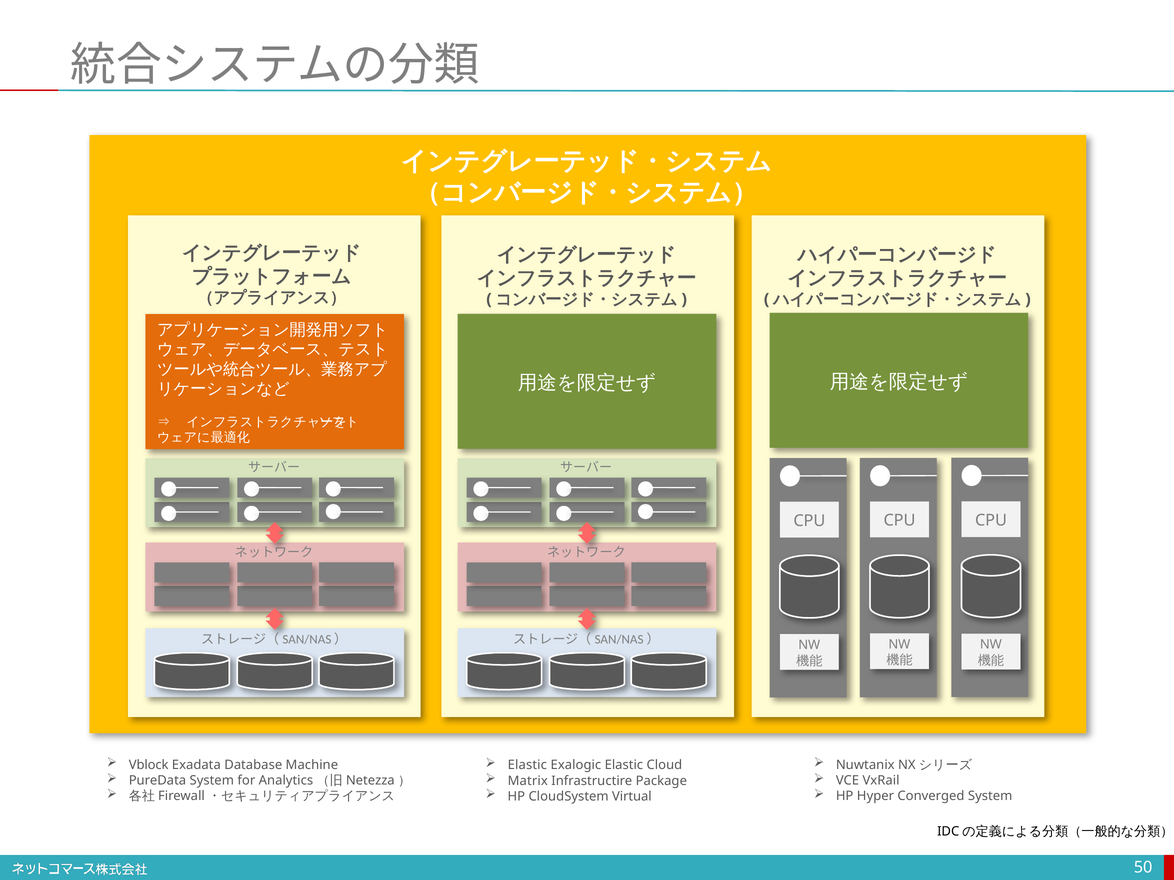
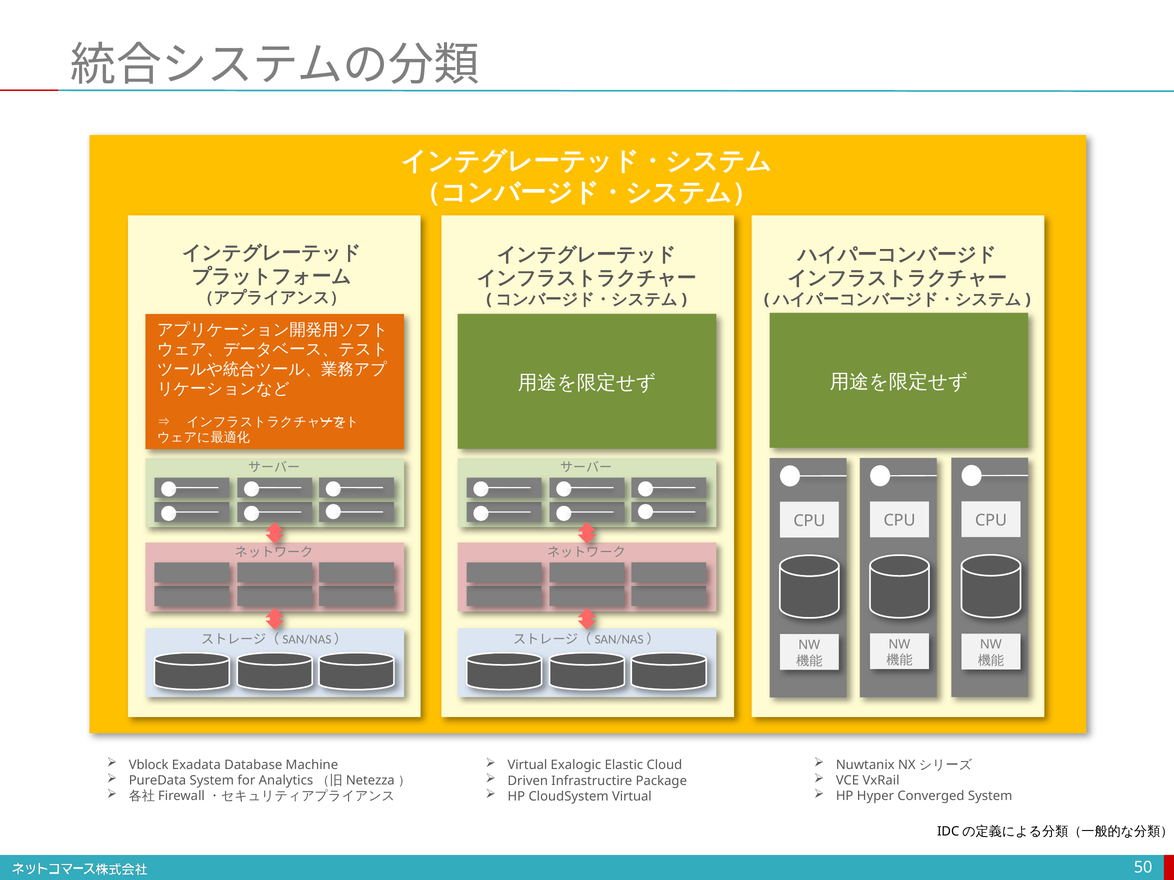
Elastic at (527, 766): Elastic -> Virtual
Matrix: Matrix -> Driven
